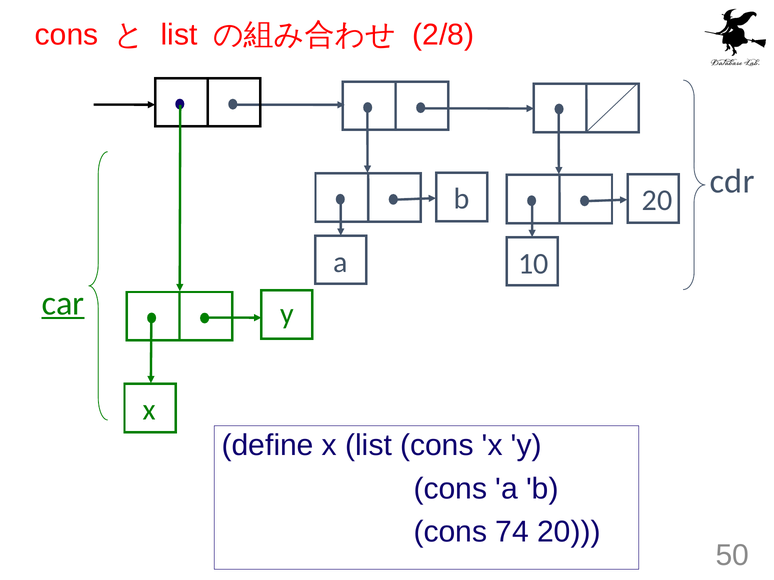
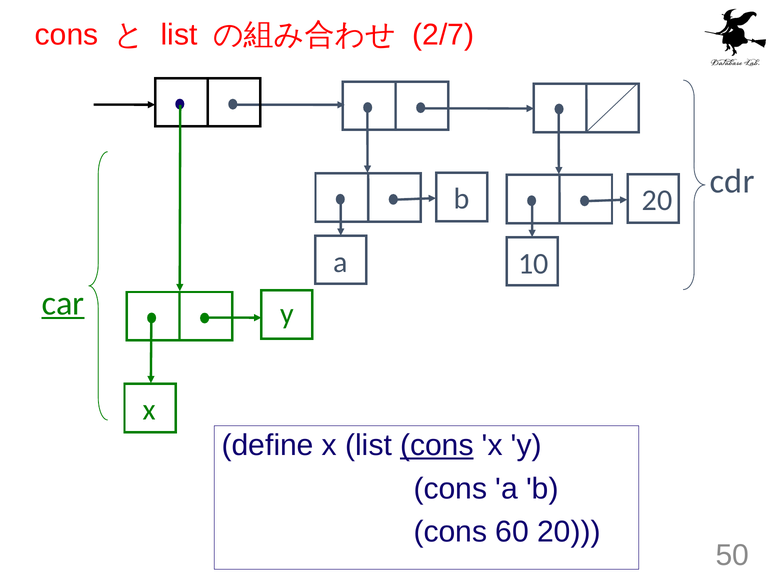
2/8: 2/8 -> 2/7
cons at (437, 446) underline: none -> present
74: 74 -> 60
